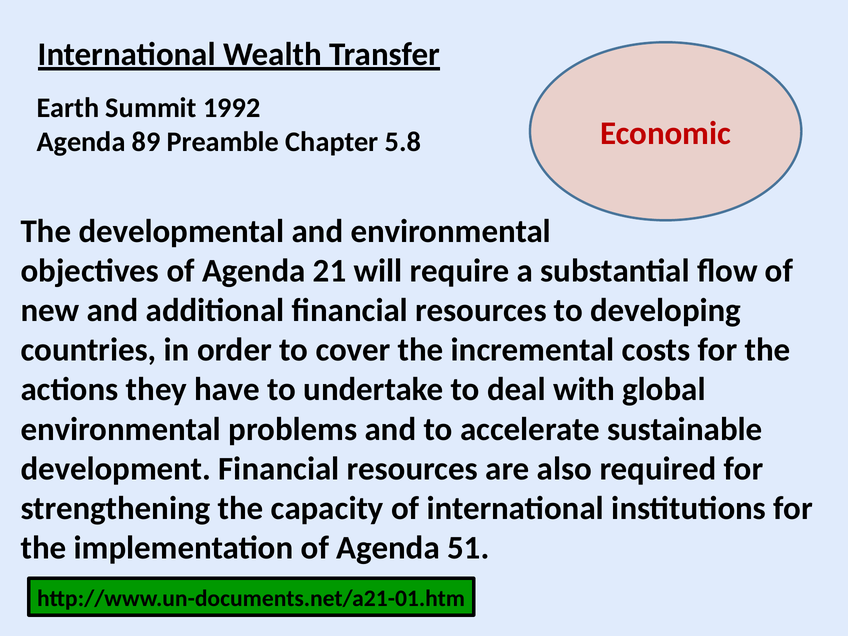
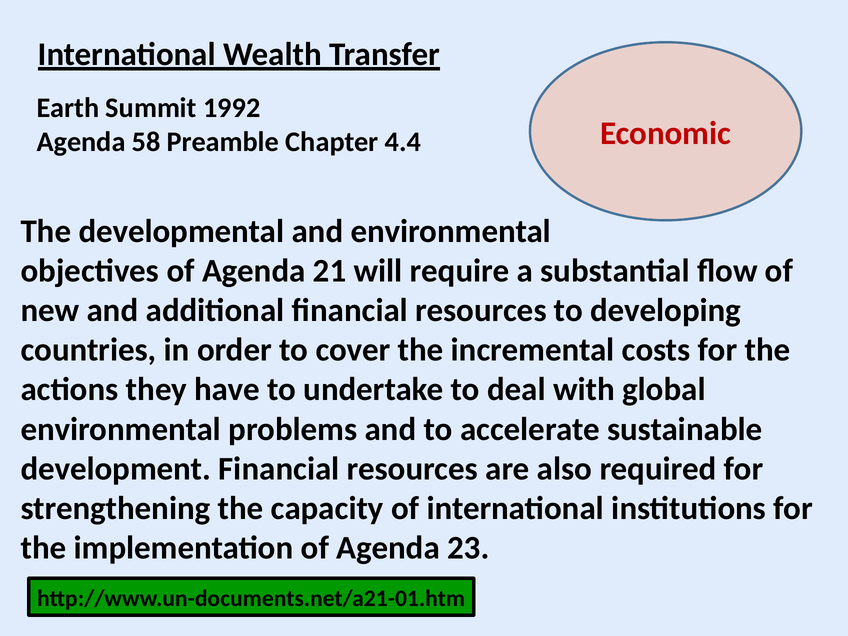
89: 89 -> 58
5.8: 5.8 -> 4.4
51: 51 -> 23
